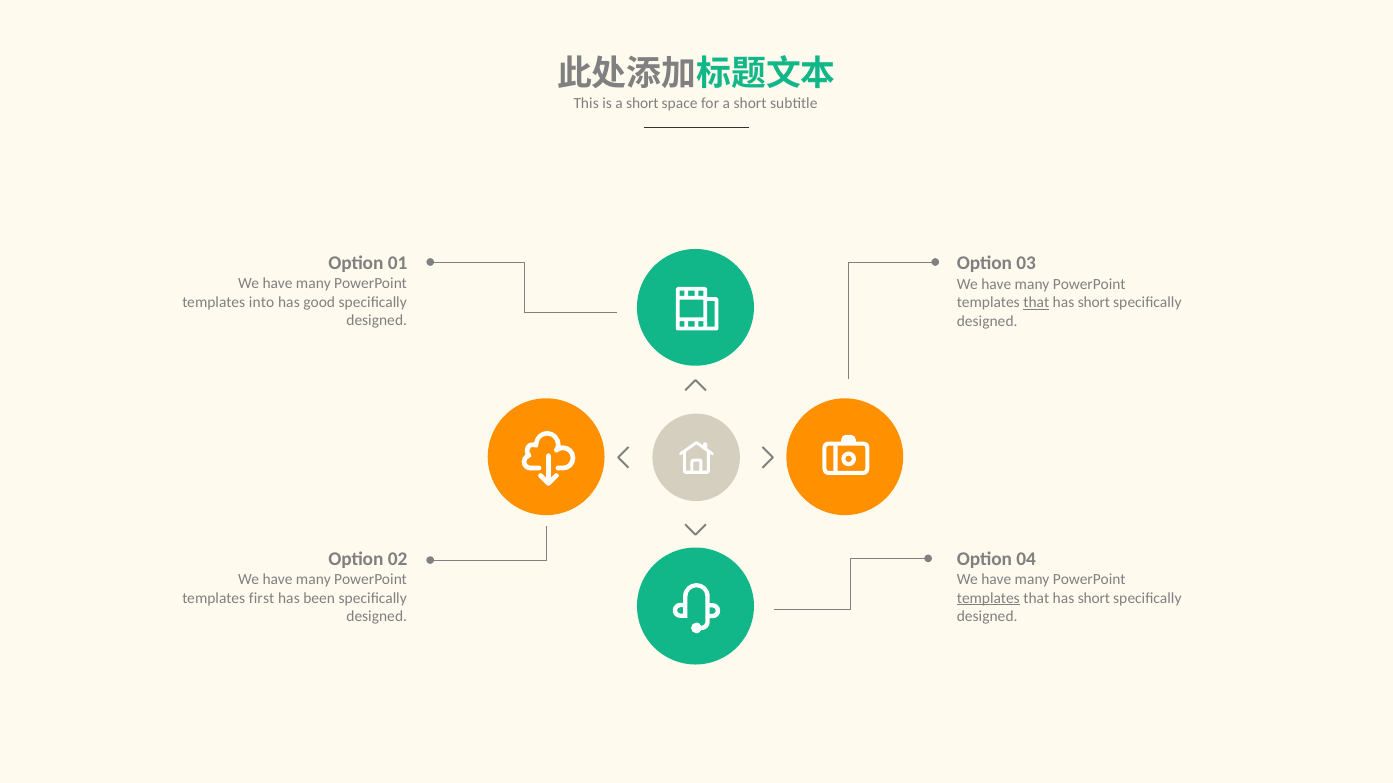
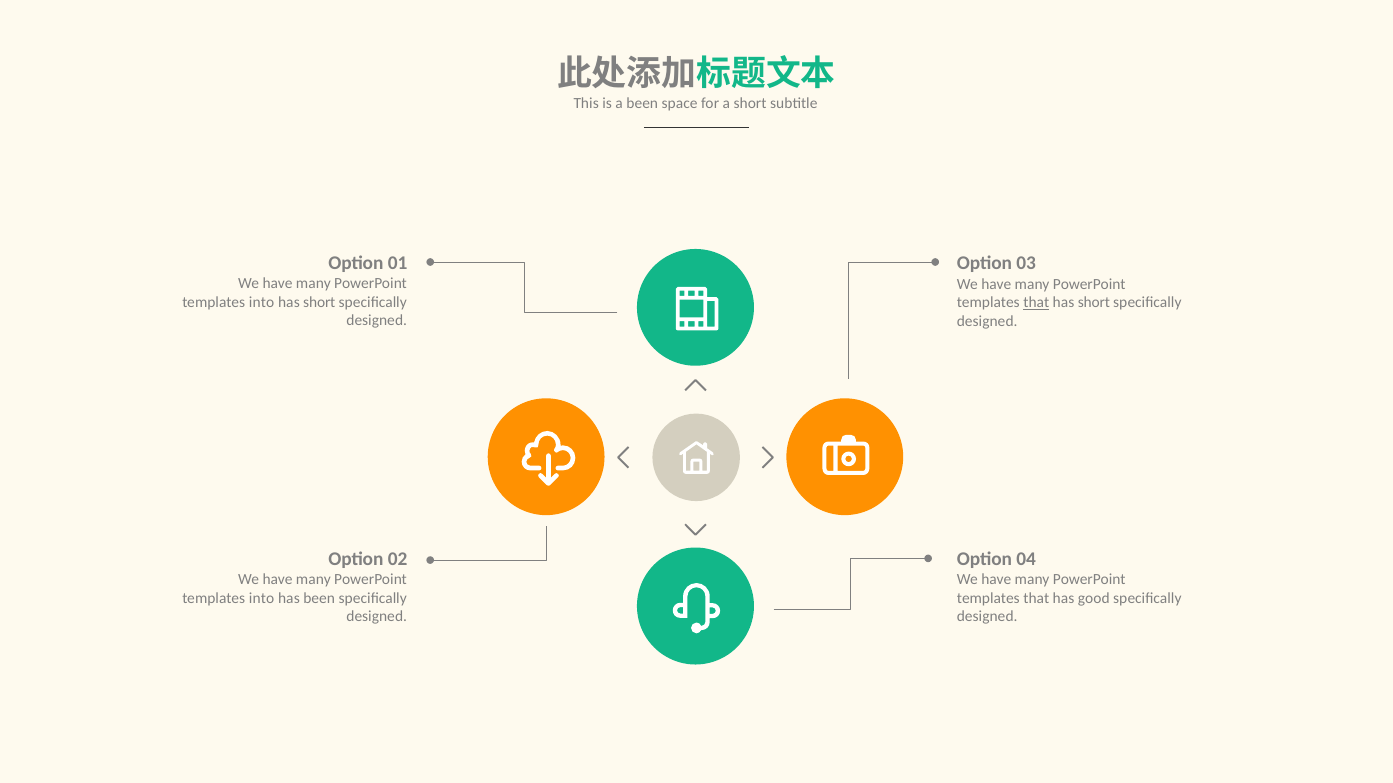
is a short: short -> been
good at (319, 302): good -> short
first at (262, 599): first -> into
templates at (988, 599) underline: present -> none
short at (1094, 599): short -> good
